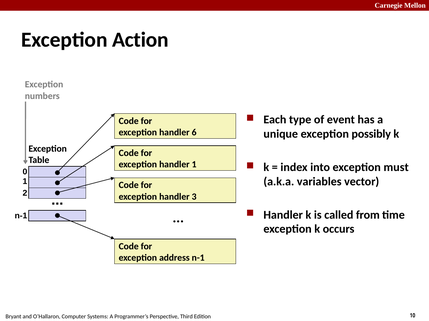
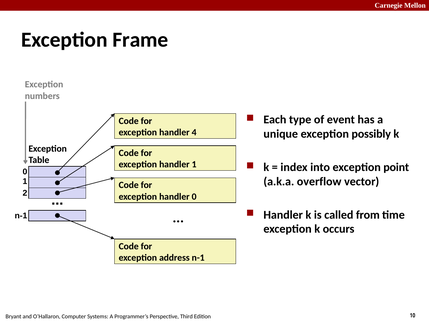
Action: Action -> Frame
6: 6 -> 4
must: must -> point
variables: variables -> overflow
handler 3: 3 -> 0
